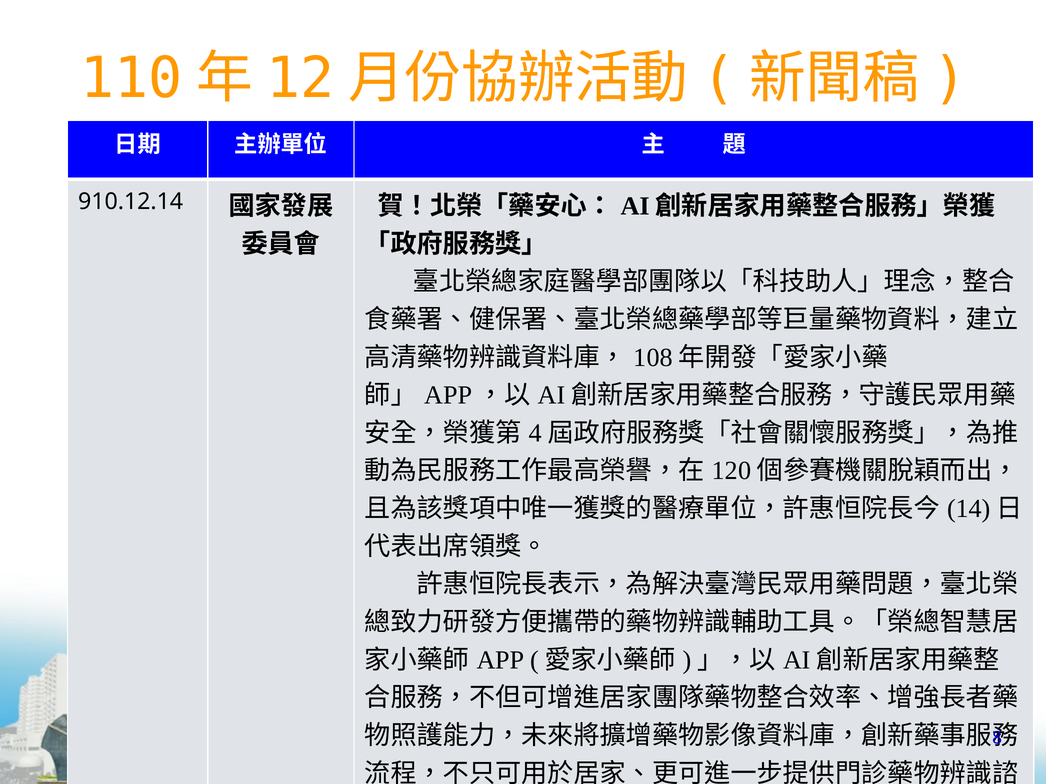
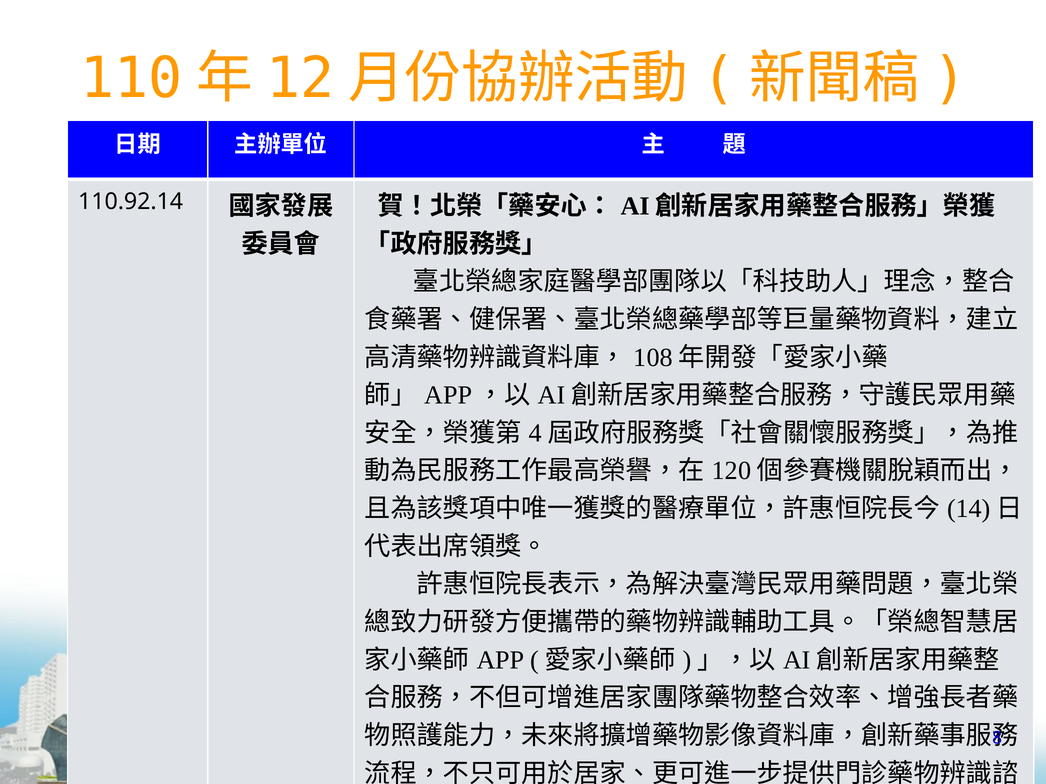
910.12.14: 910.12.14 -> 110.92.14
